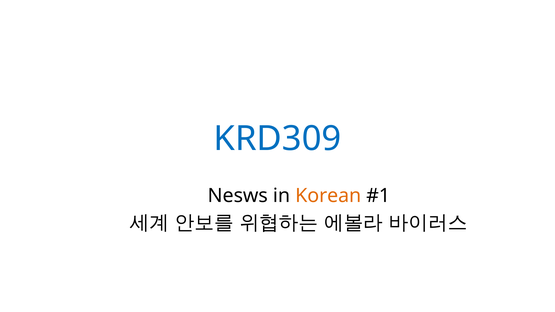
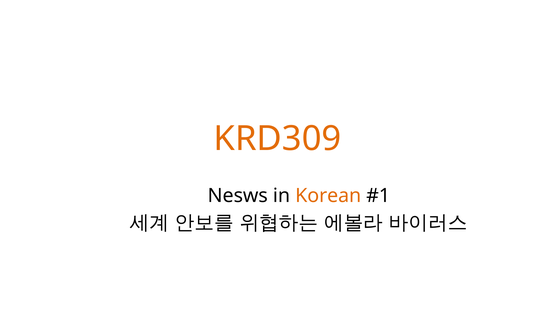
KRD309 colour: blue -> orange
